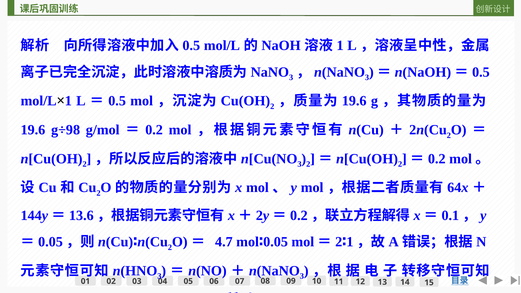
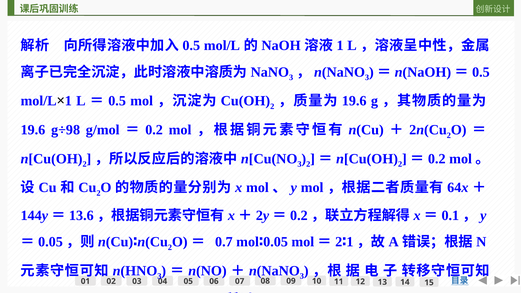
4.7: 4.7 -> 0.7
